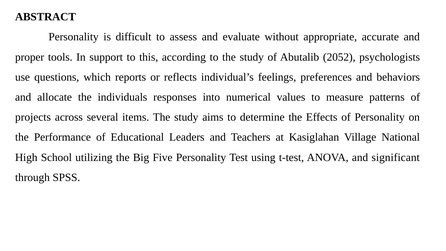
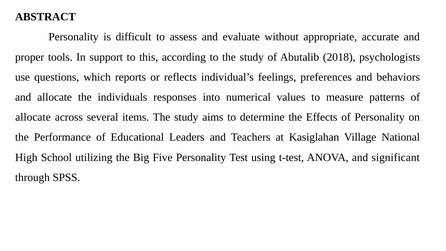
2052: 2052 -> 2018
projects at (33, 117): projects -> allocate
